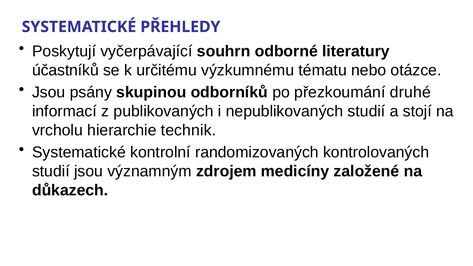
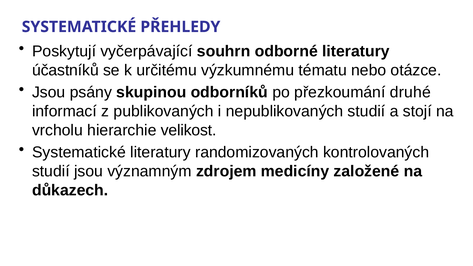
technik: technik -> velikost
Systematické kontrolní: kontrolní -> literatury
